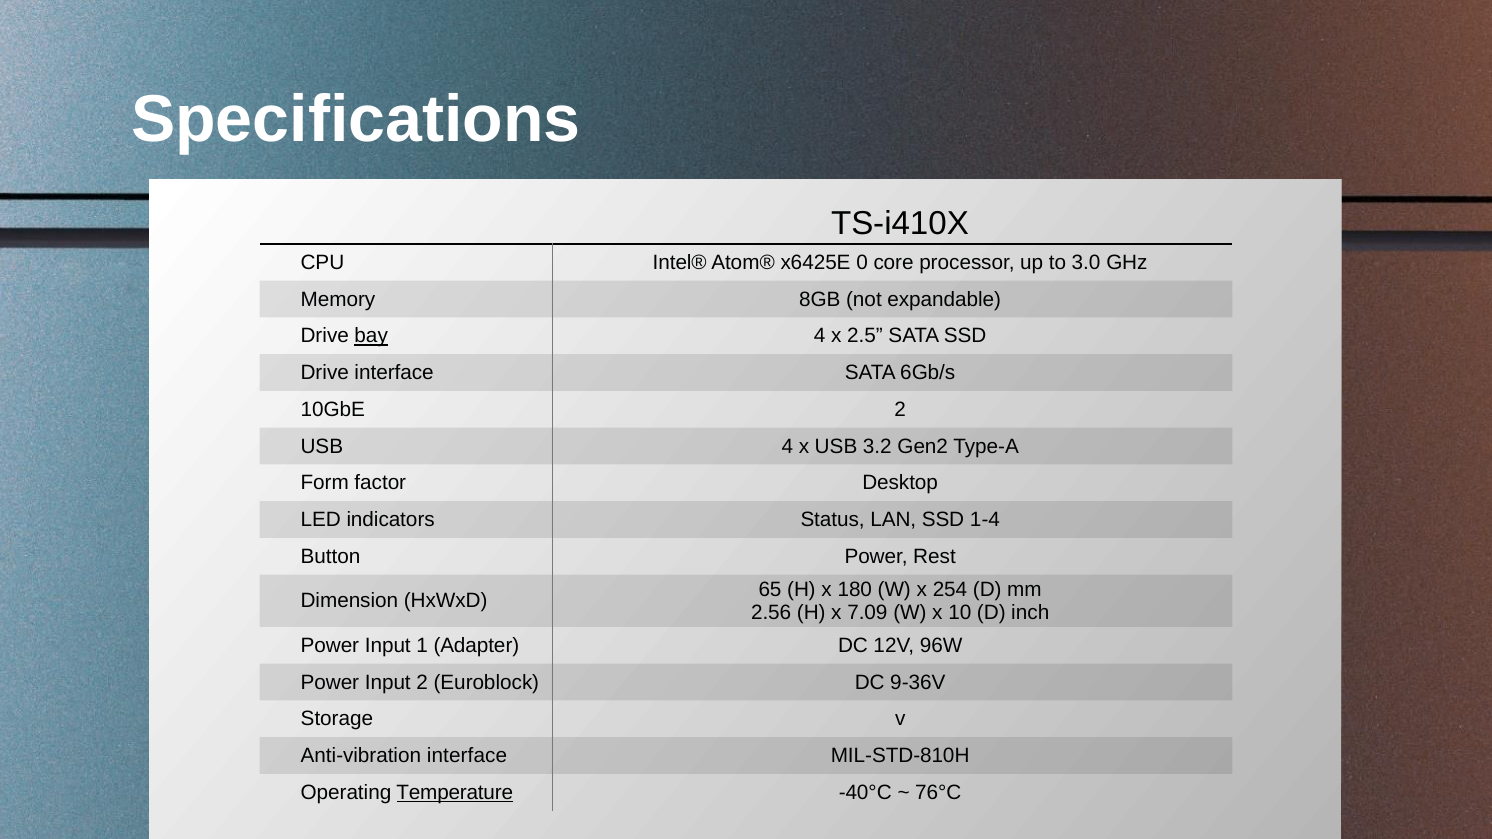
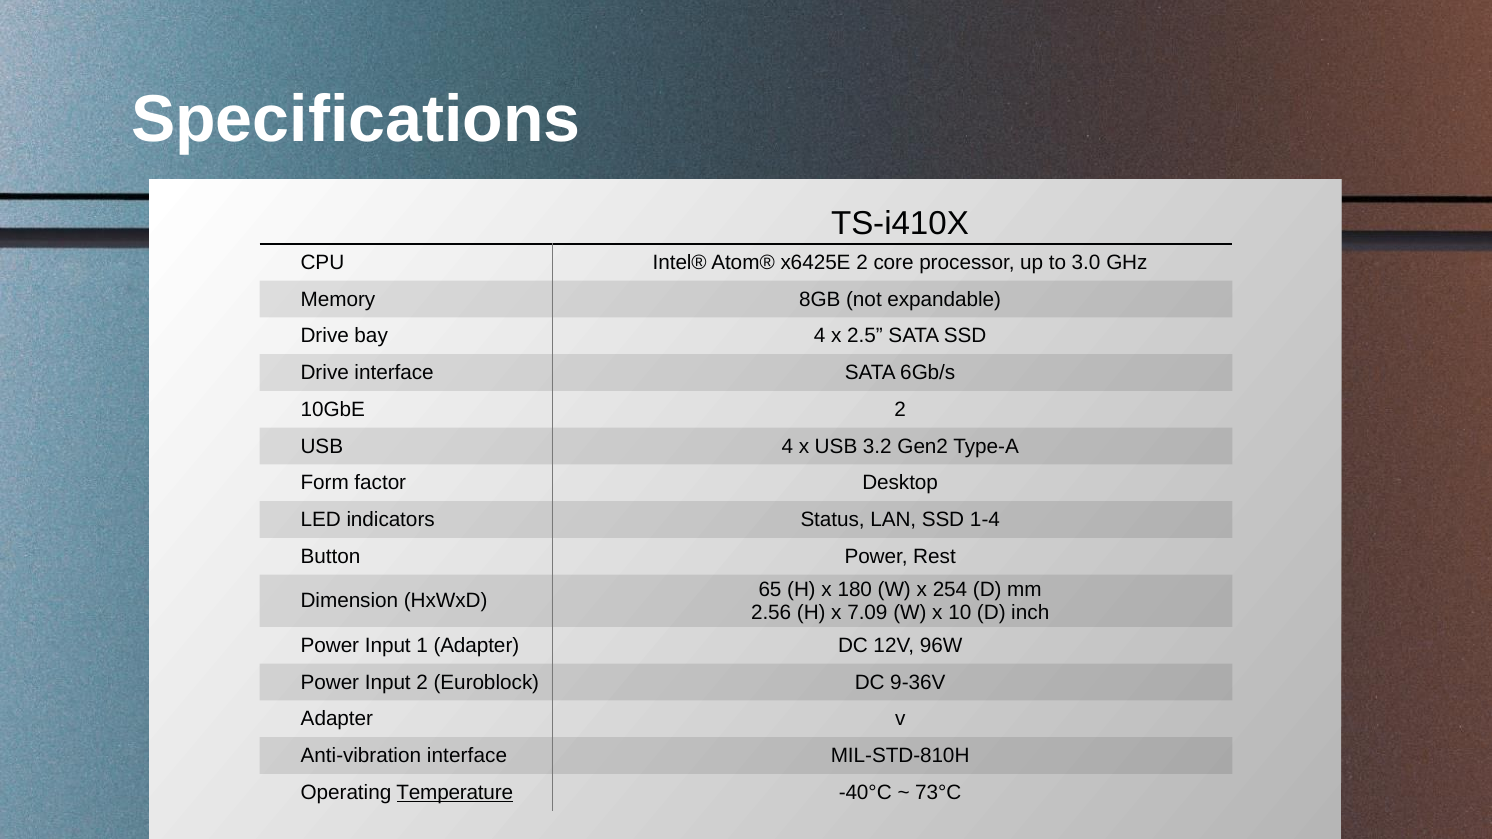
x6425E 0: 0 -> 2
bay underline: present -> none
Storage at (337, 719): Storage -> Adapter
76°C: 76°C -> 73°C
